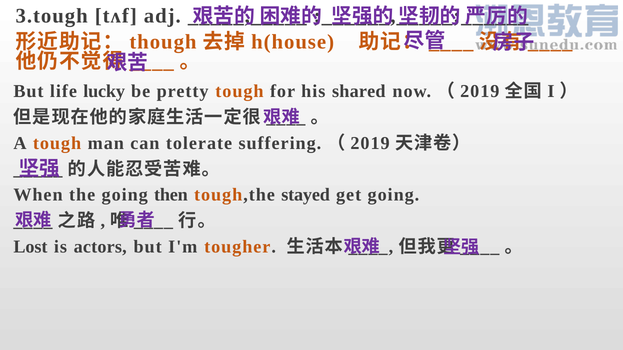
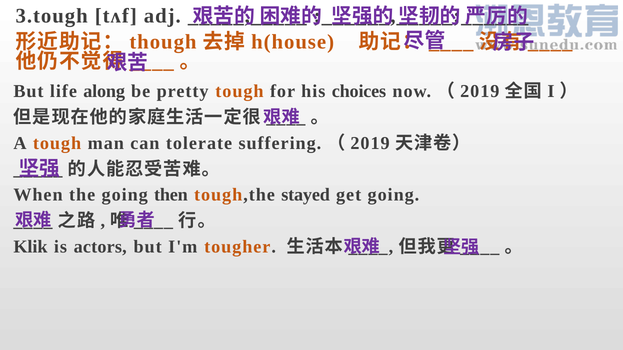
lucky: lucky -> along
shared: shared -> choices
Lost: Lost -> Klik
